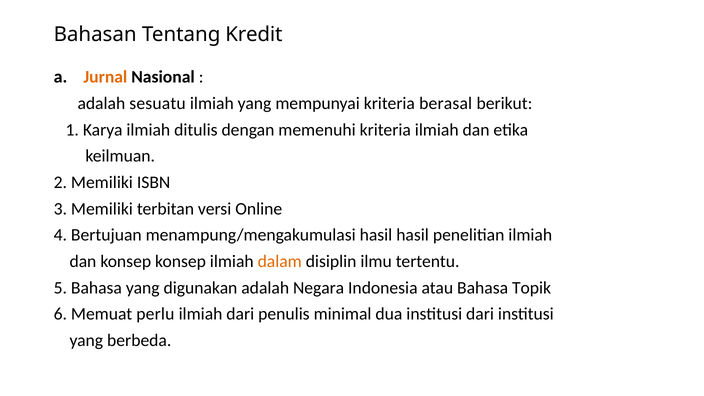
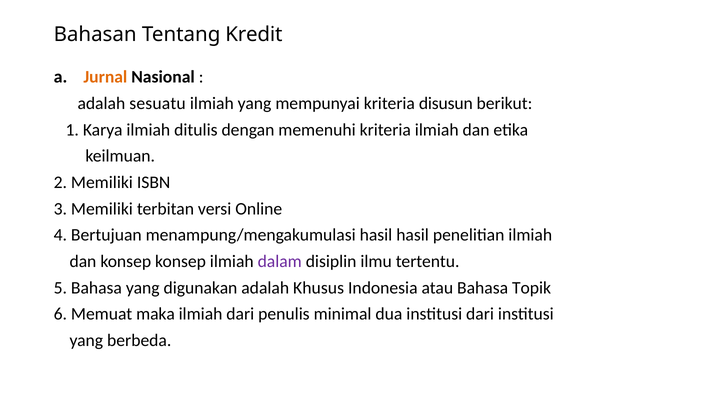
berasal: berasal -> disusun
dalam colour: orange -> purple
Negara: Negara -> Khusus
perlu: perlu -> maka
